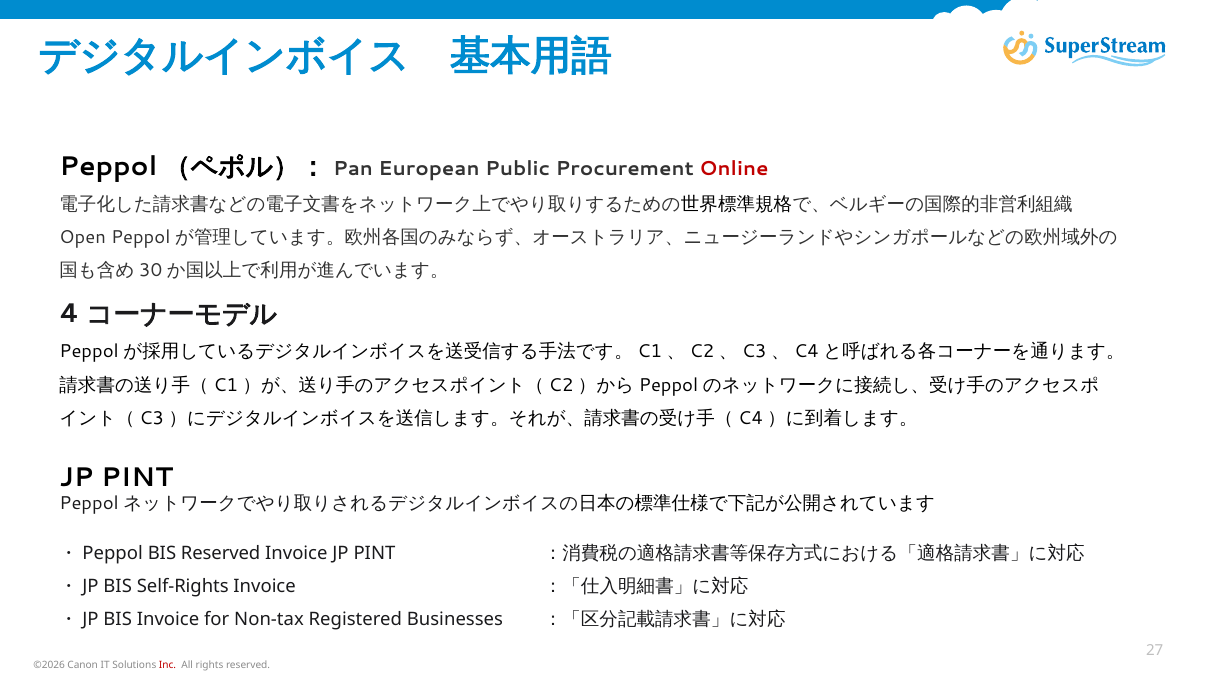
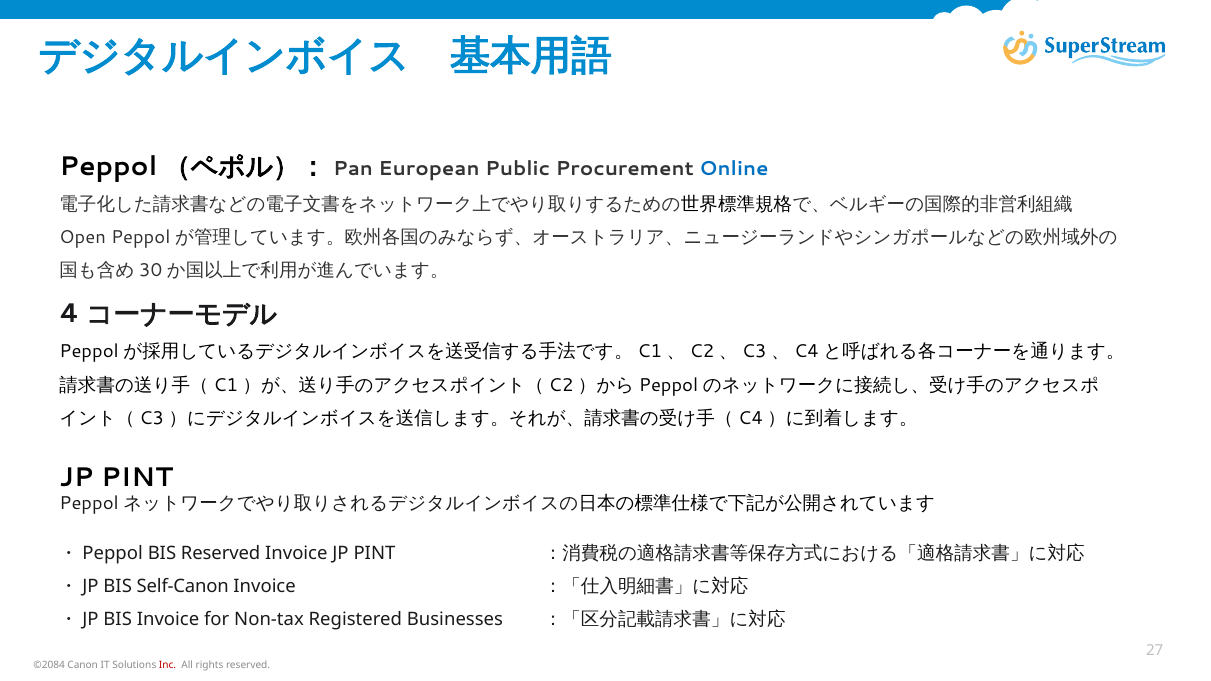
Online colour: red -> blue
Self-Rights: Self-Rights -> Self-Canon
©2026: ©2026 -> ©2084
